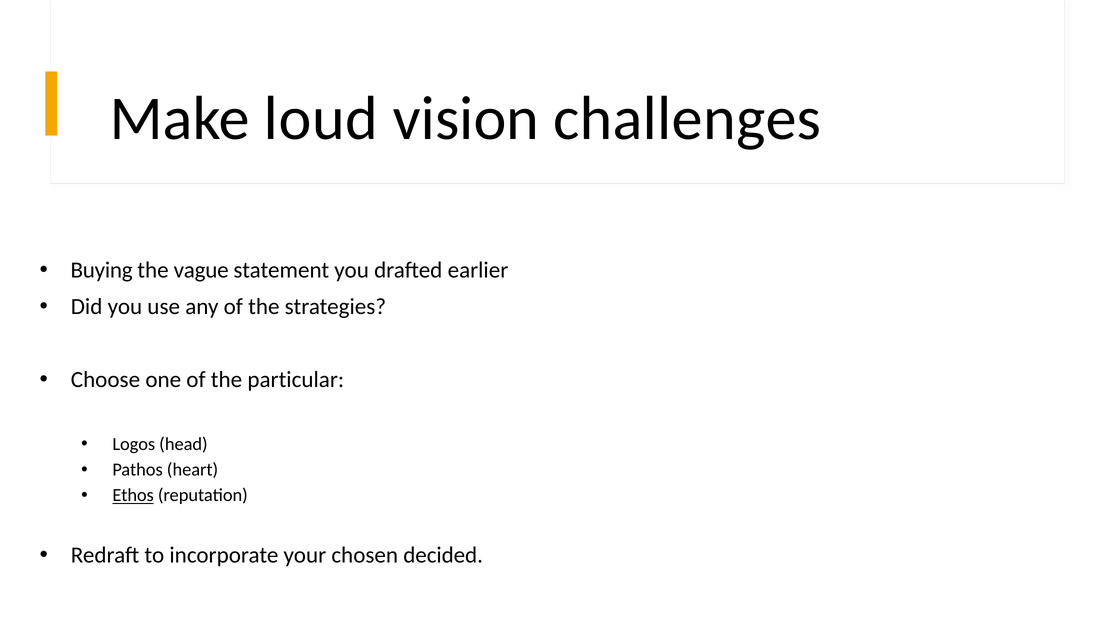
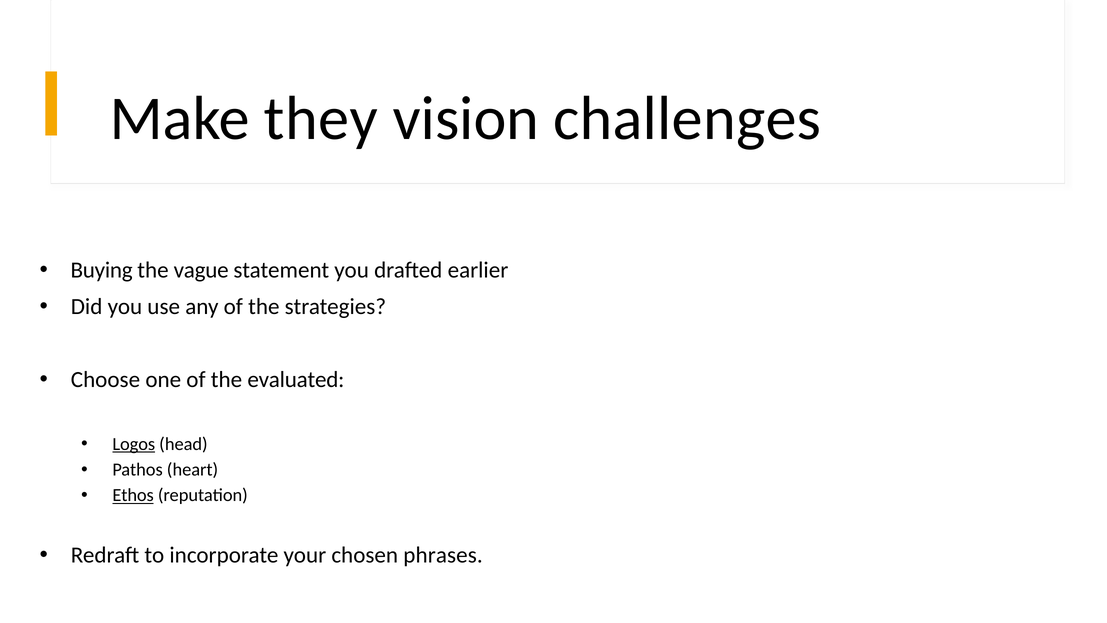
loud: loud -> they
particular: particular -> evaluated
Logos underline: none -> present
decided: decided -> phrases
